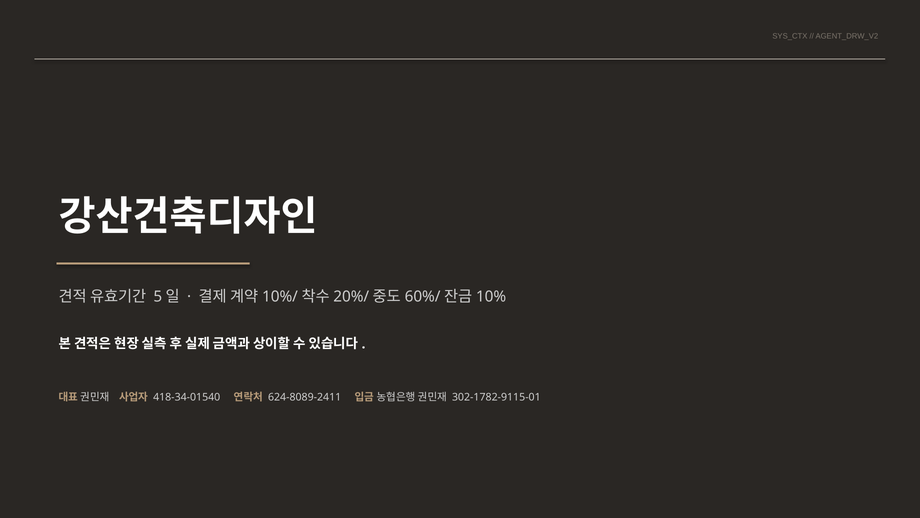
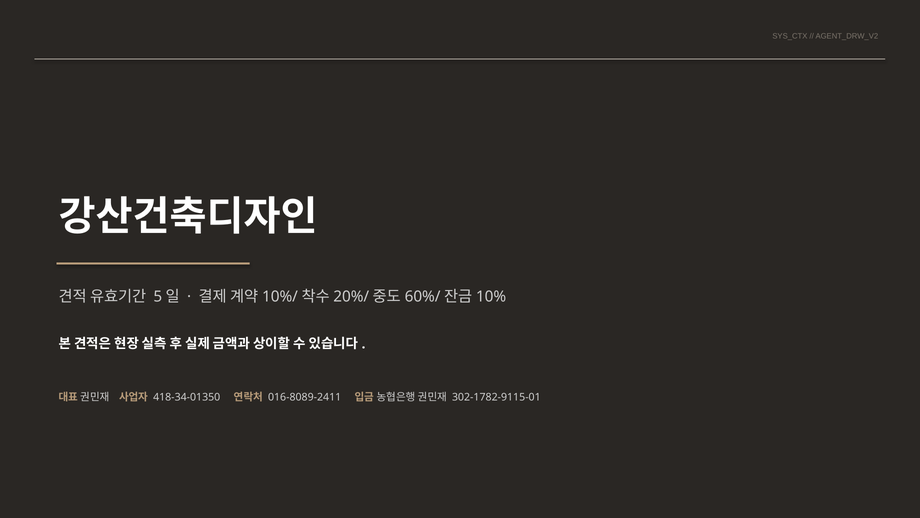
418-34-01540: 418-34-01540 -> 418-34-01350
624-8089-2411: 624-8089-2411 -> 016-8089-2411
